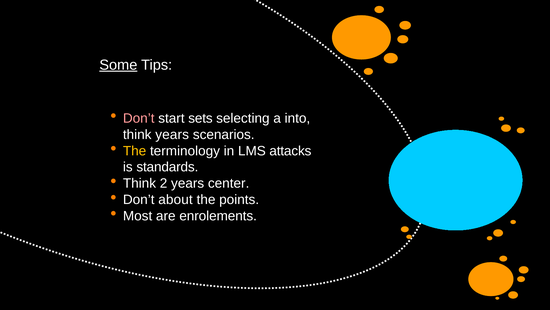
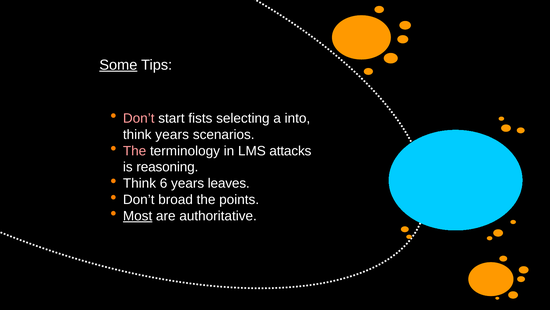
sets: sets -> fists
The at (135, 151) colour: yellow -> pink
standards: standards -> reasoning
2: 2 -> 6
center: center -> leaves
about: about -> broad
Most underline: none -> present
enrolements: enrolements -> authoritative
